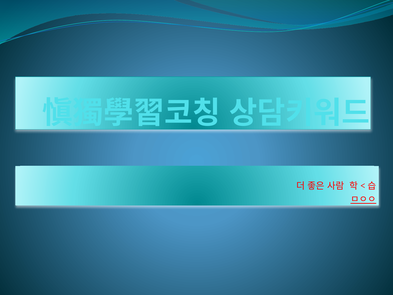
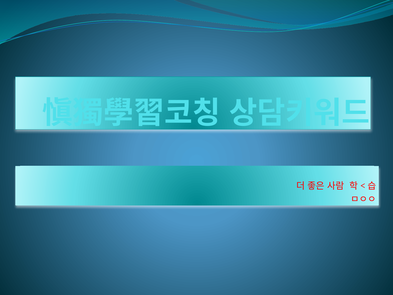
ㅁㅇㅇ underline: present -> none
